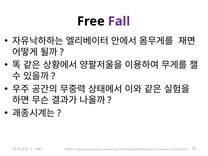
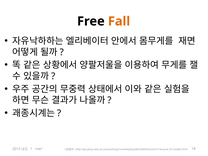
Fall colour: purple -> orange
